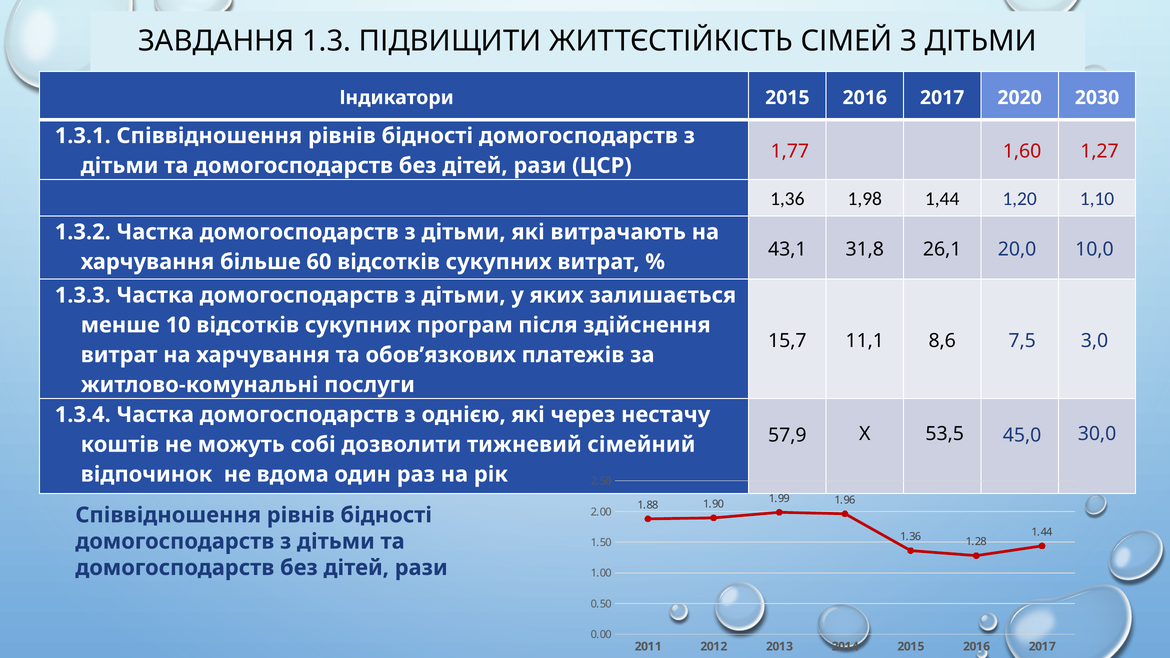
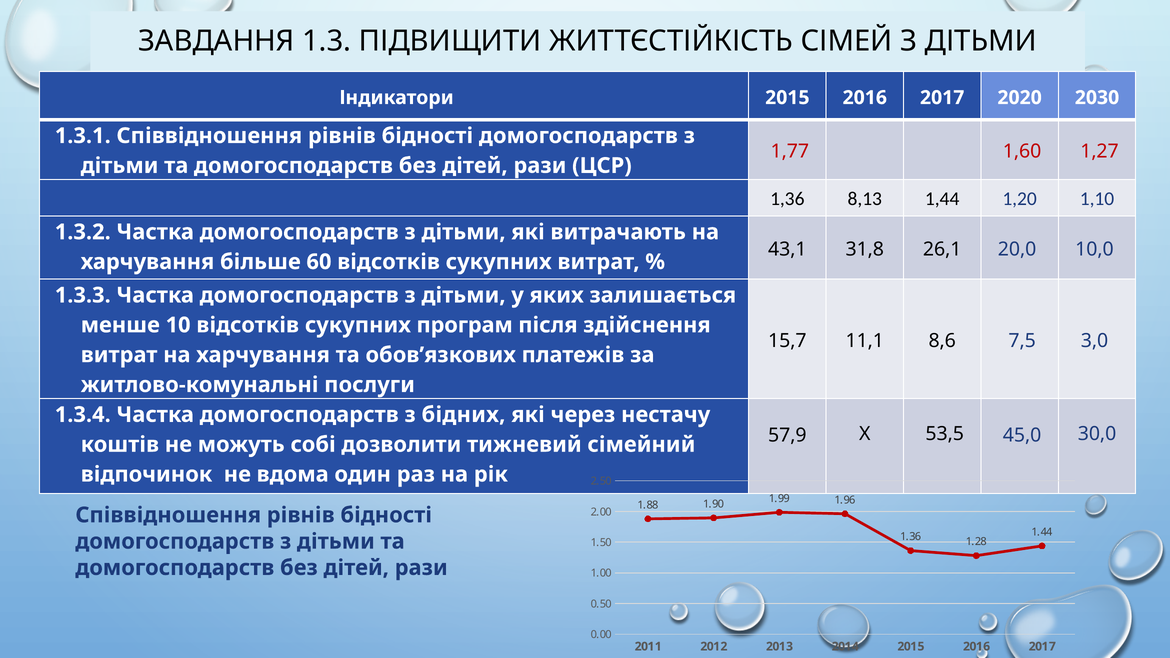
1,98: 1,98 -> 8,13
однією: однією -> бідних
